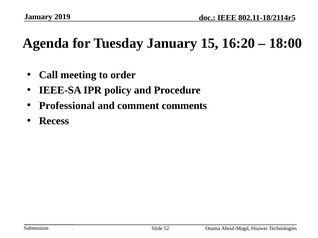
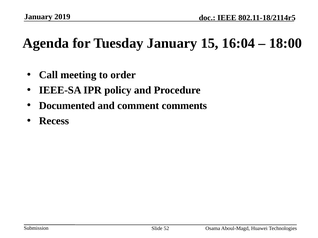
16:20: 16:20 -> 16:04
Professional: Professional -> Documented
